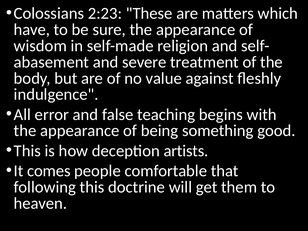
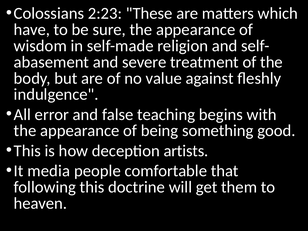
comes: comes -> media
